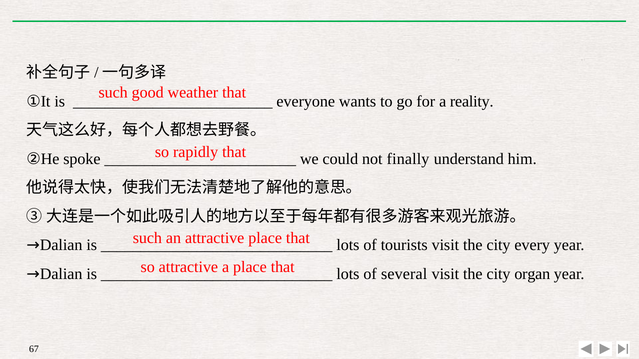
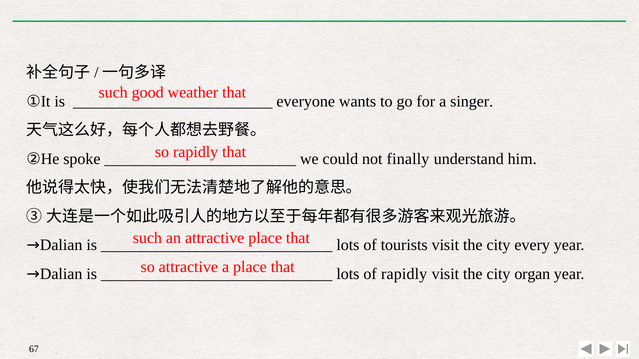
reality: reality -> singer
of several: several -> rapidly
